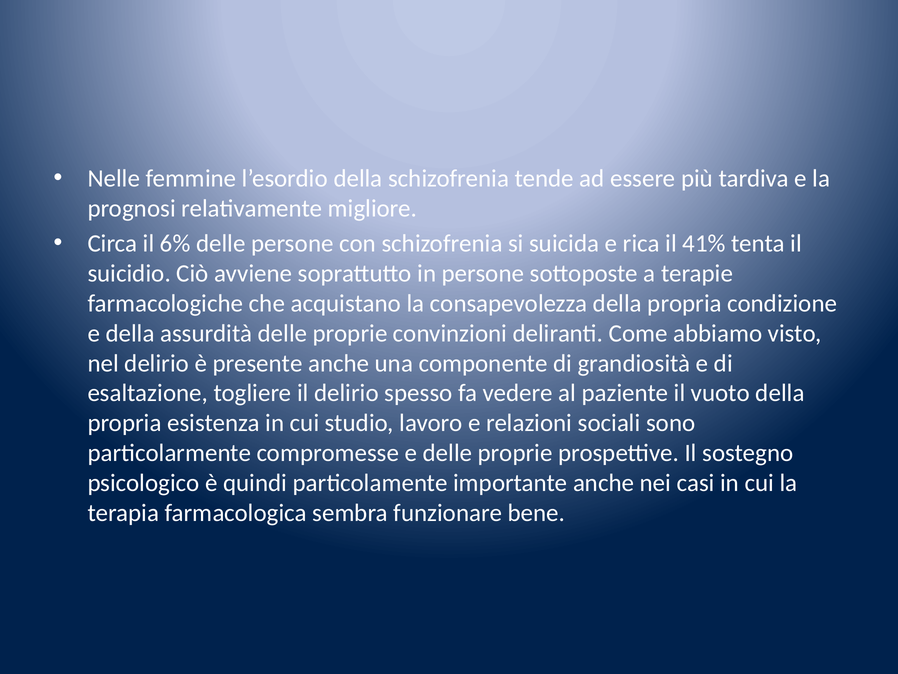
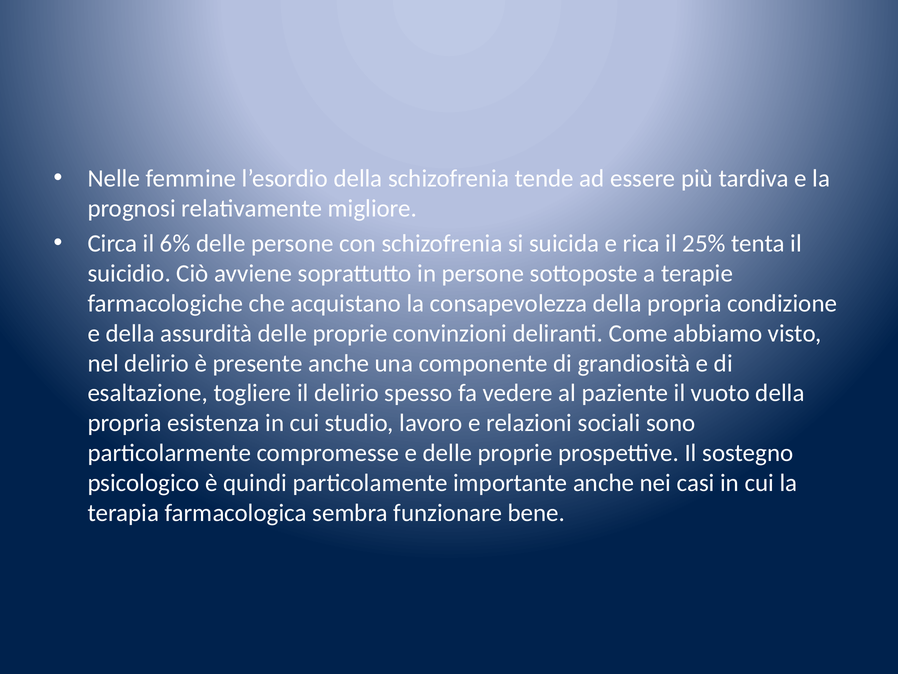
41%: 41% -> 25%
